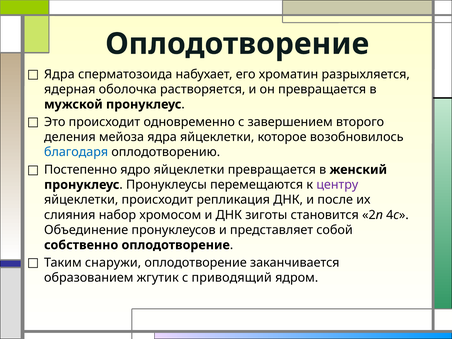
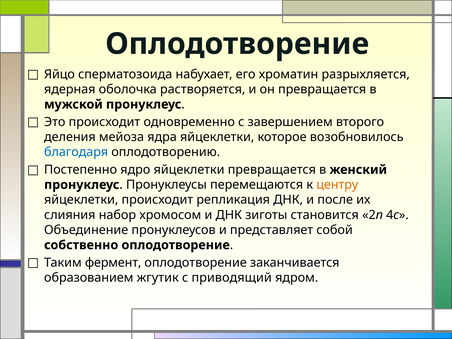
Ядра at (59, 74): Ядра -> Яйцо
центру colour: purple -> orange
снаружи: снаружи -> фермент
